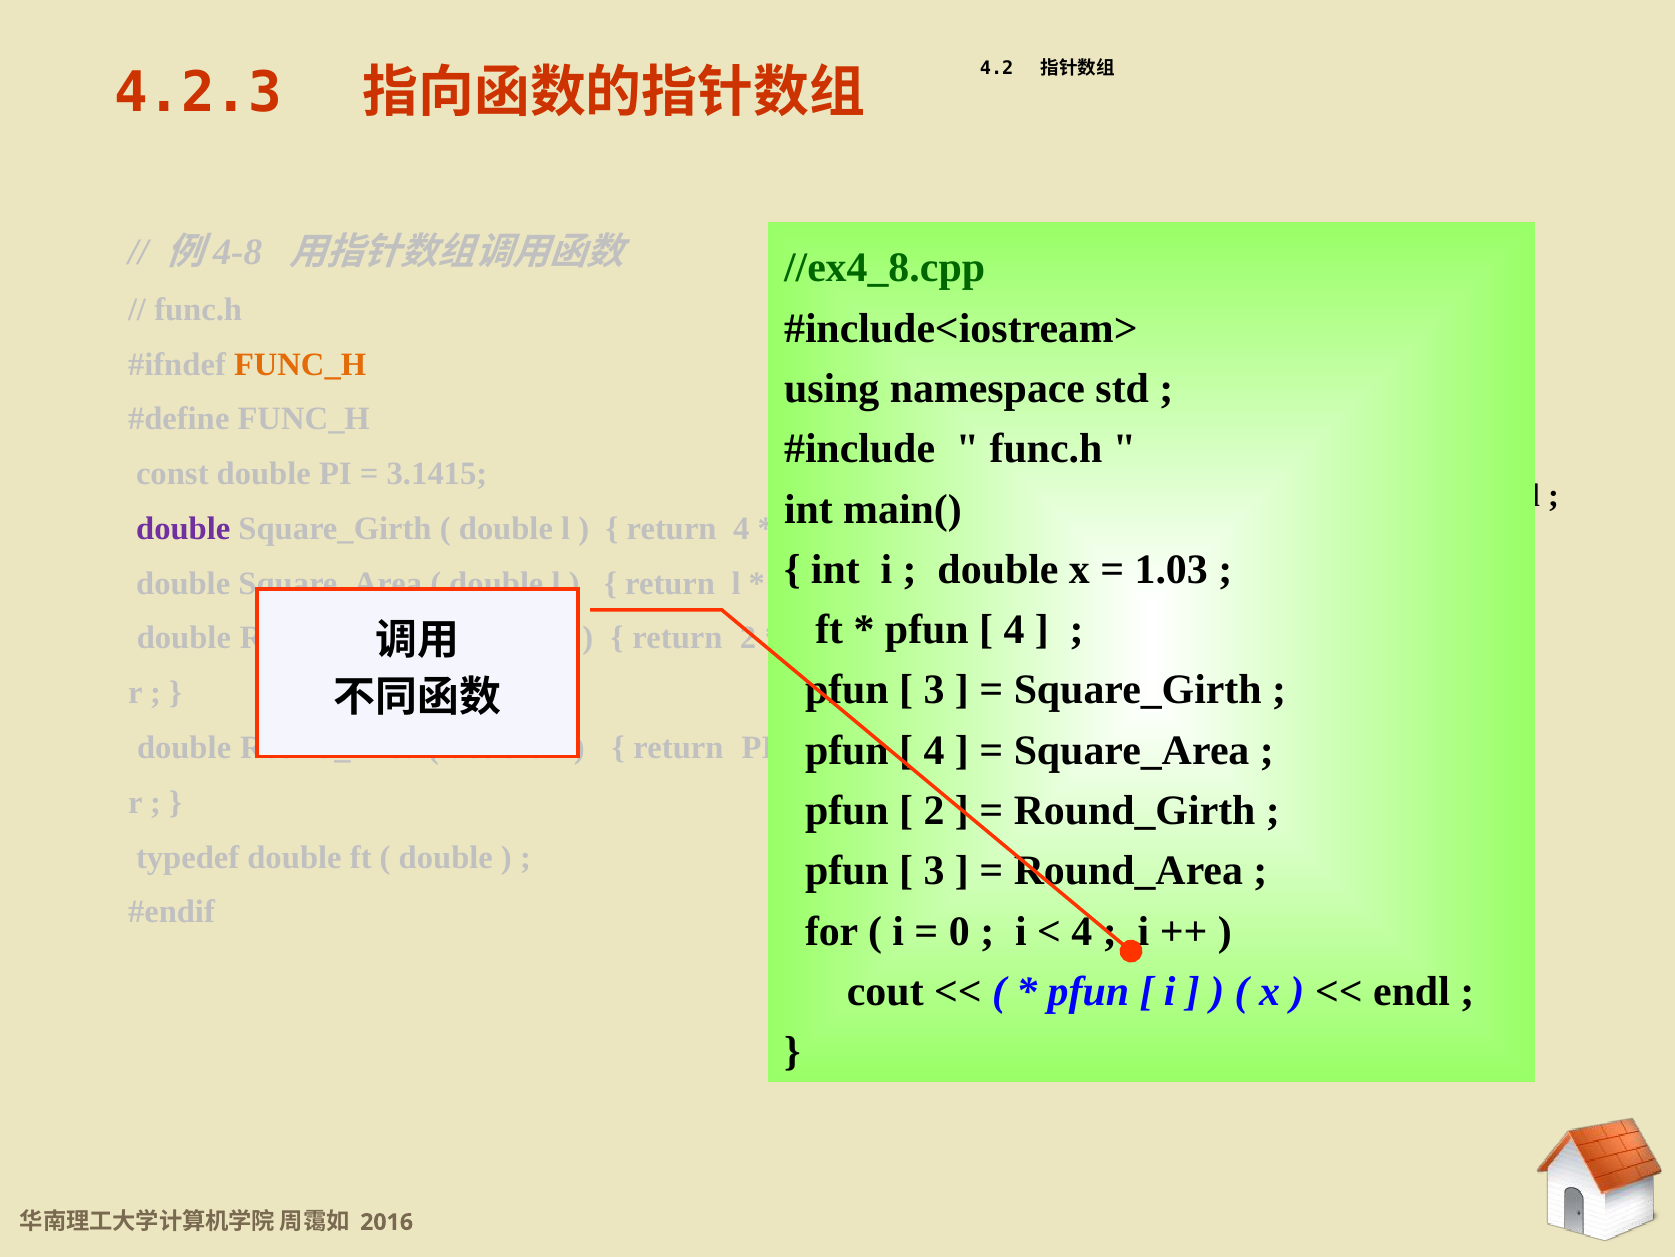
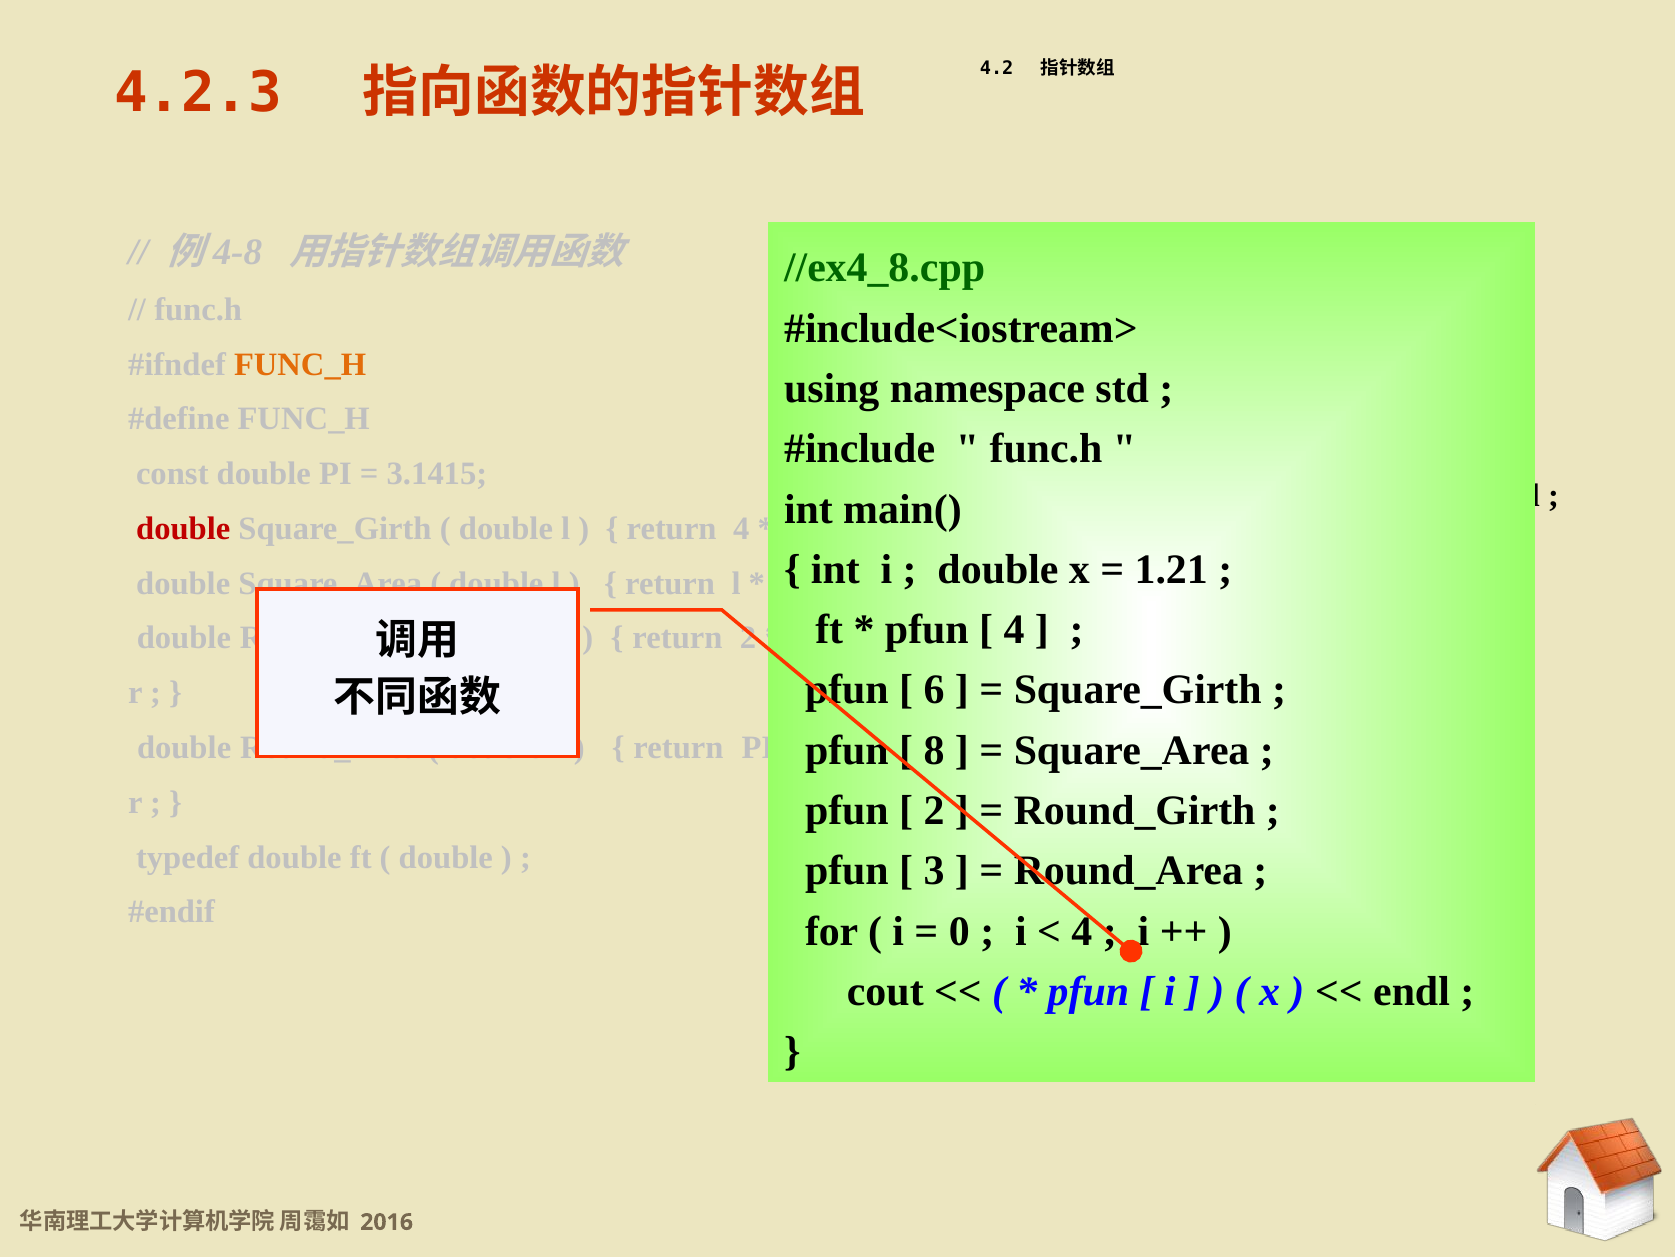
double at (183, 528) colour: purple -> red
1.03: 1.03 -> 1.21
3 at (934, 690): 3 -> 6
4 at (934, 750): 4 -> 8
